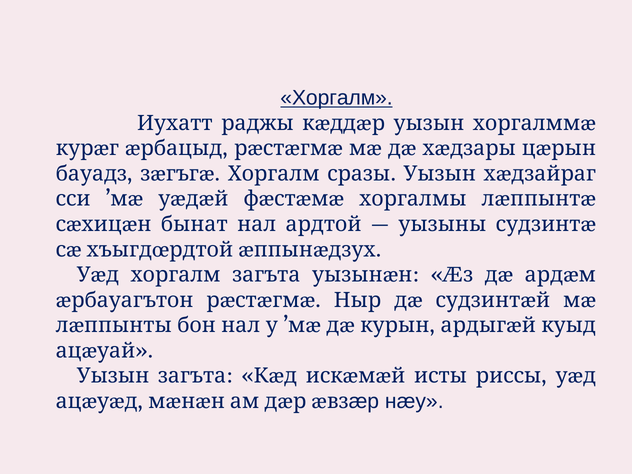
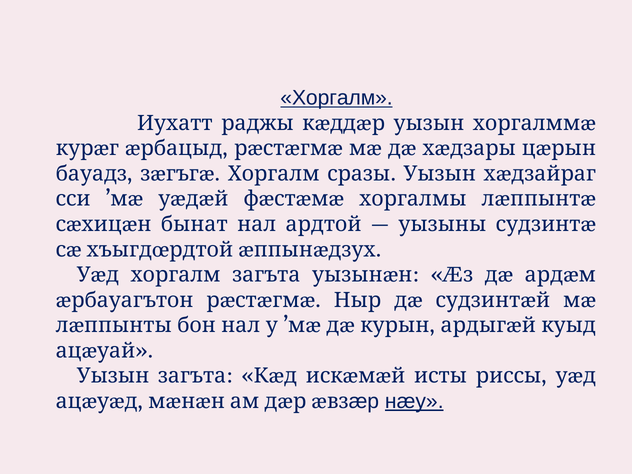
нæу underline: none -> present
